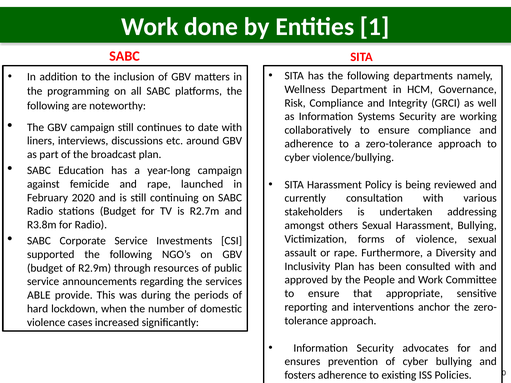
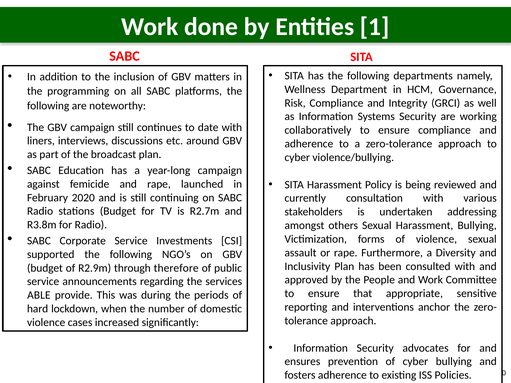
resources: resources -> therefore
